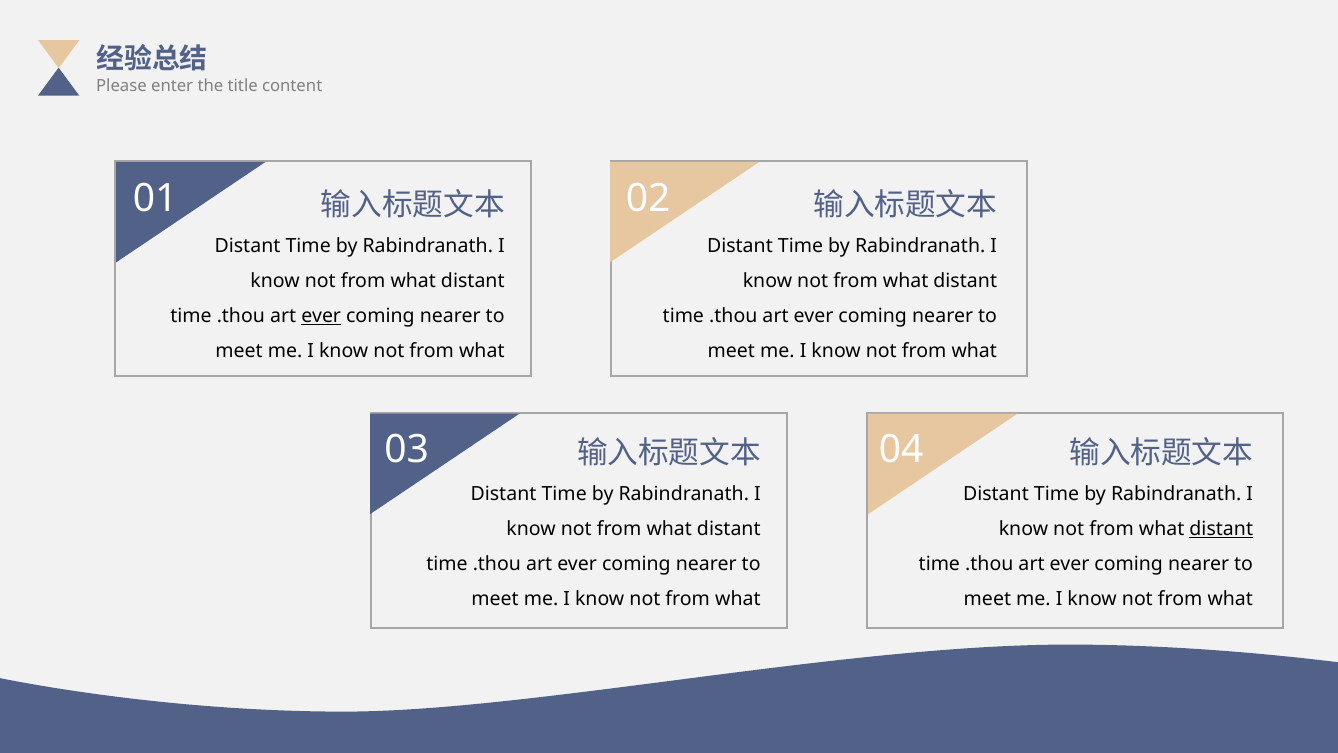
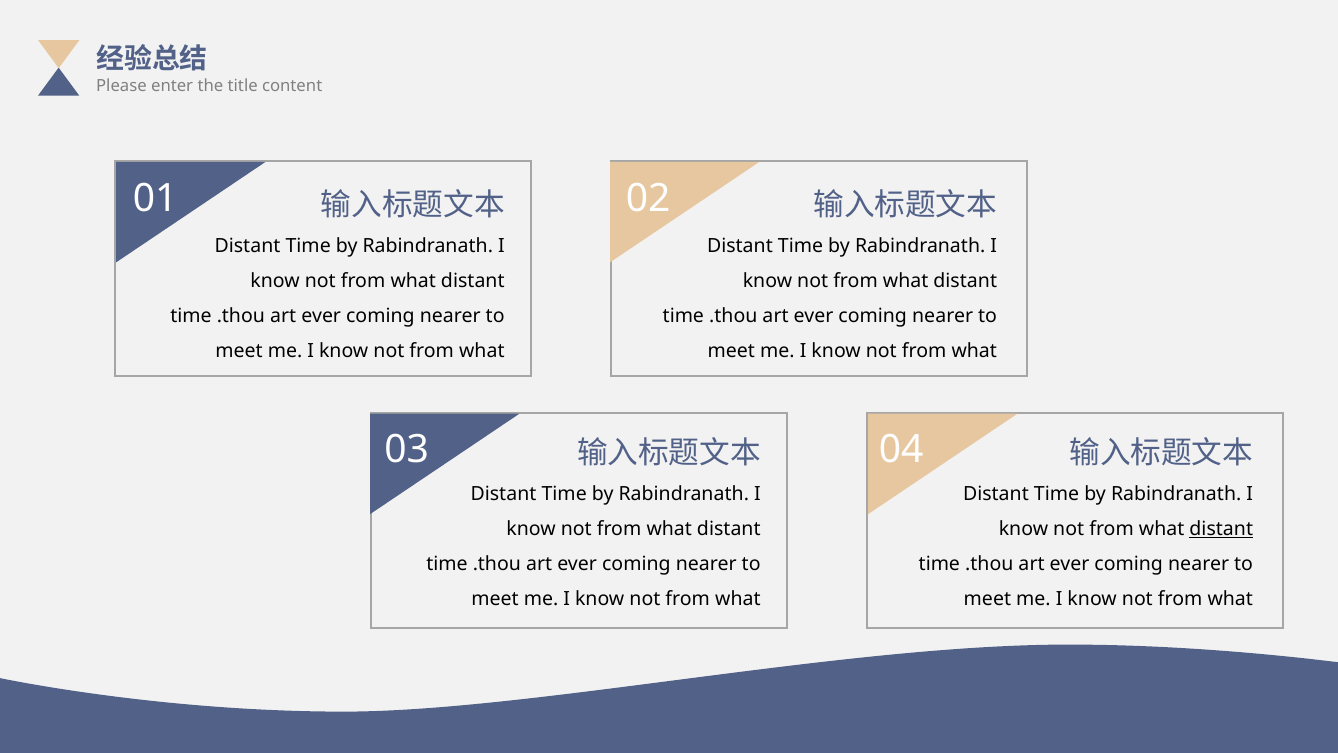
ever at (321, 316) underline: present -> none
